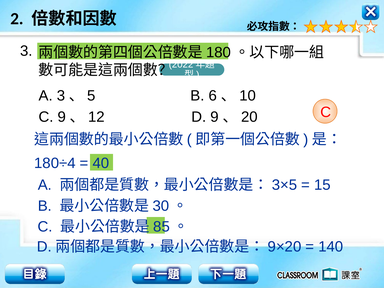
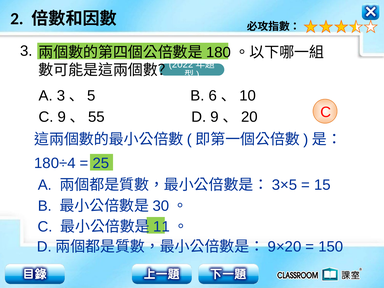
12: 12 -> 55
40: 40 -> 25
85: 85 -> 11
140: 140 -> 150
